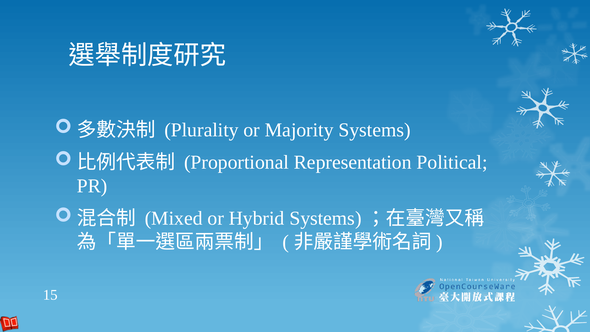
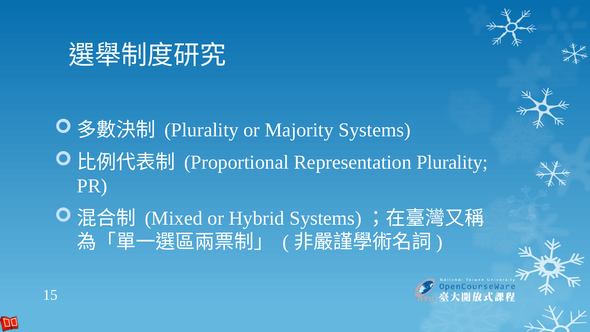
Representation Political: Political -> Plurality
